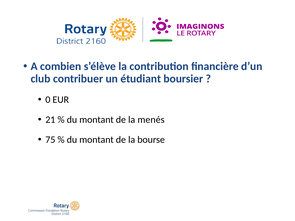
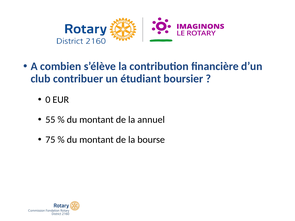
21: 21 -> 55
menés: menés -> annuel
